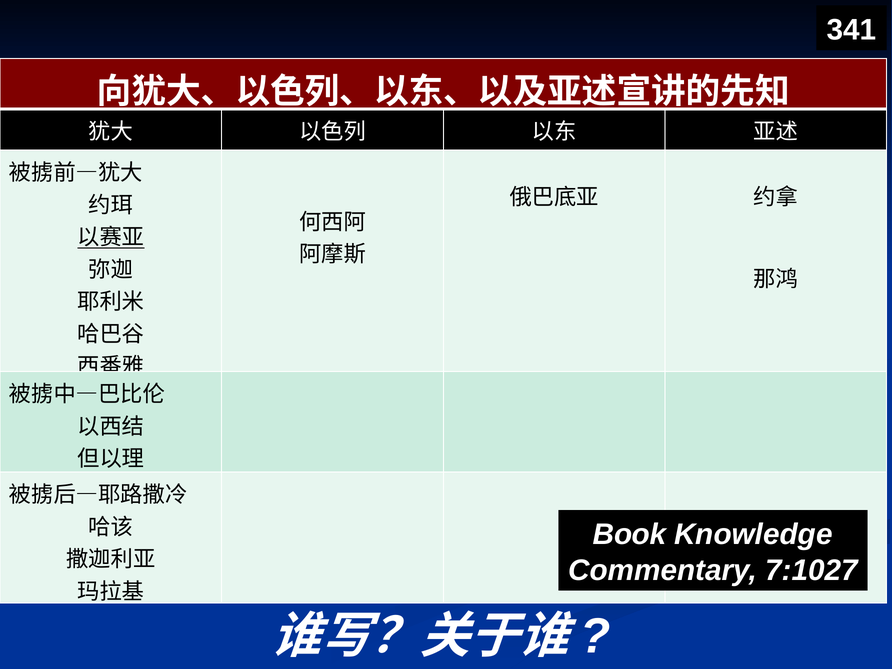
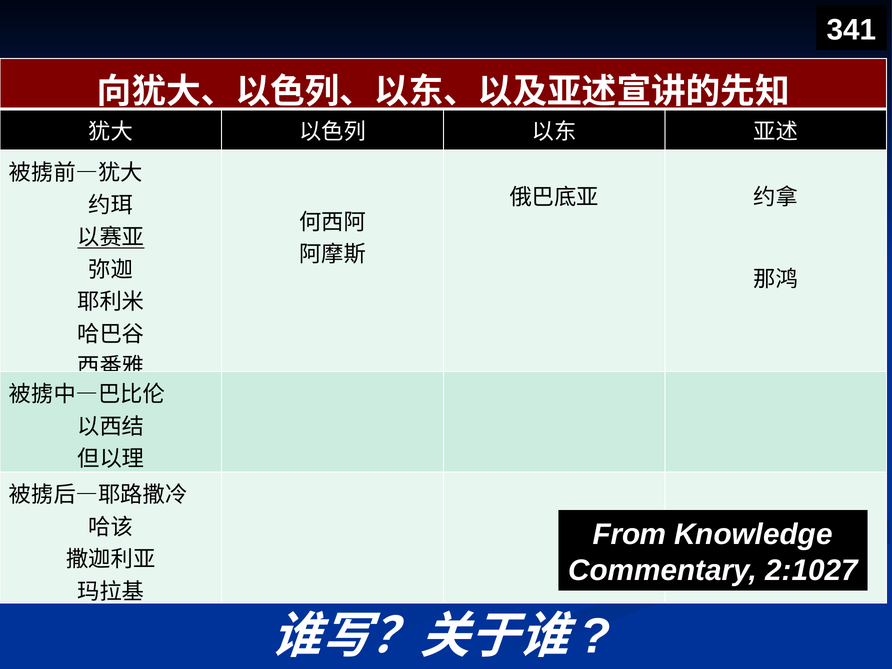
Book: Book -> From
7:1027: 7:1027 -> 2:1027
